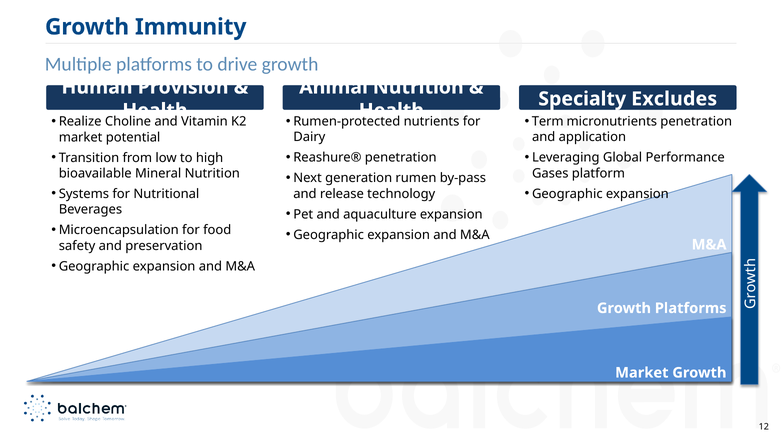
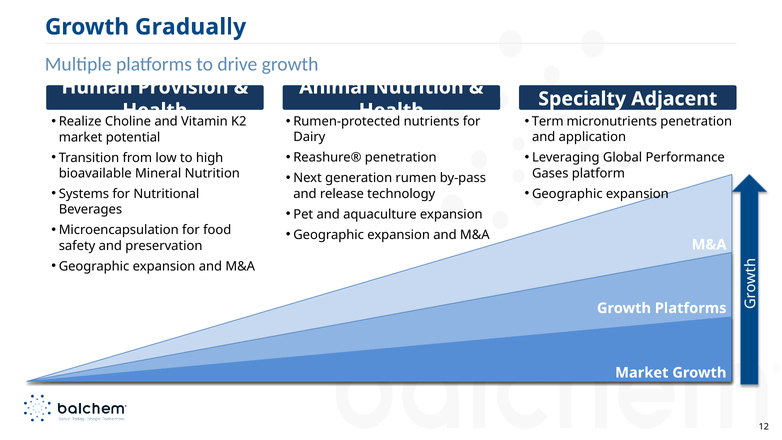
Immunity: Immunity -> Gradually
Excludes: Excludes -> Adjacent
